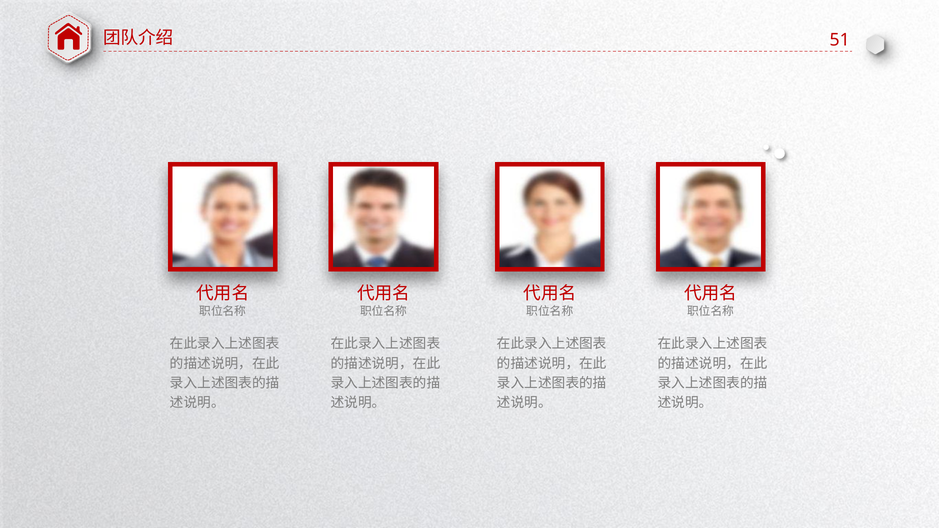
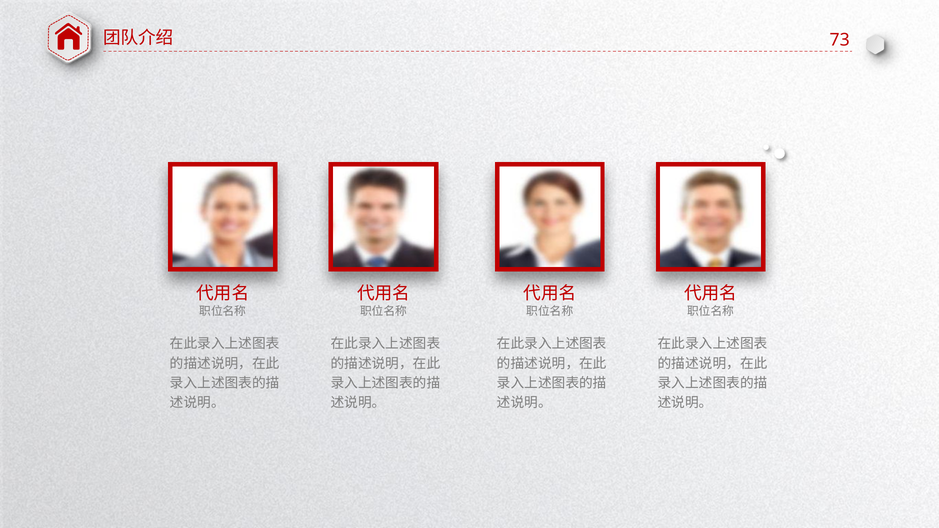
51: 51 -> 73
